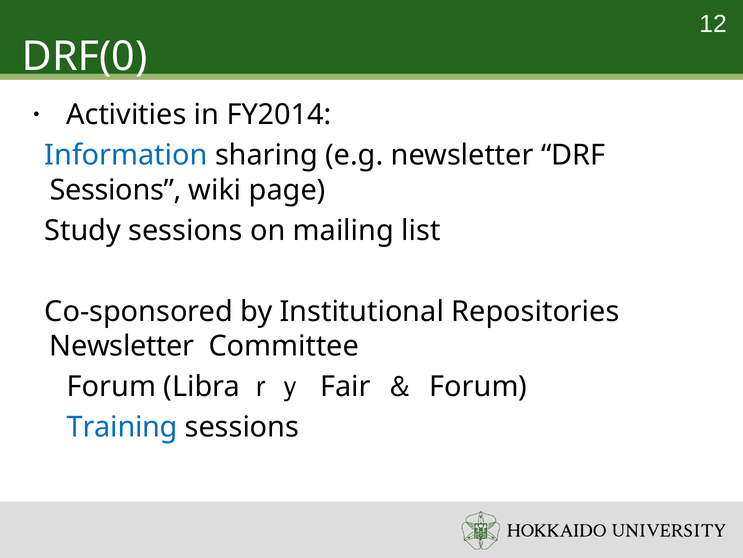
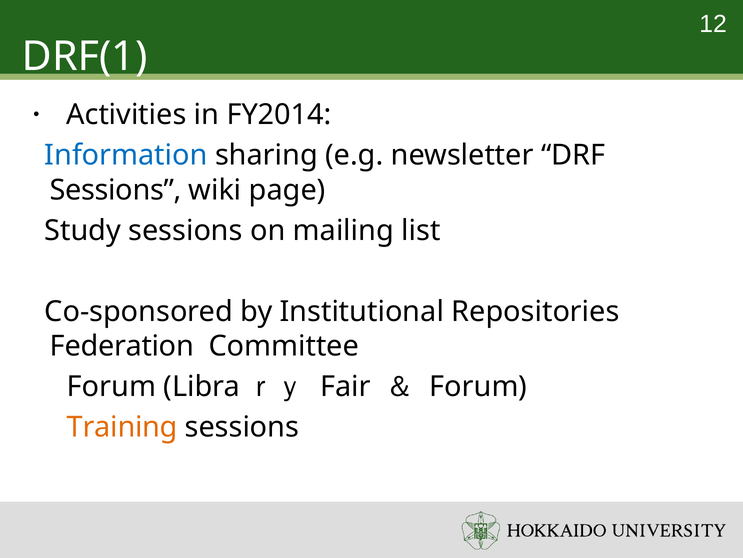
DRF(0: DRF(0 -> DRF(1
Newsletter at (122, 346): Newsletter -> Federation
Training colour: blue -> orange
